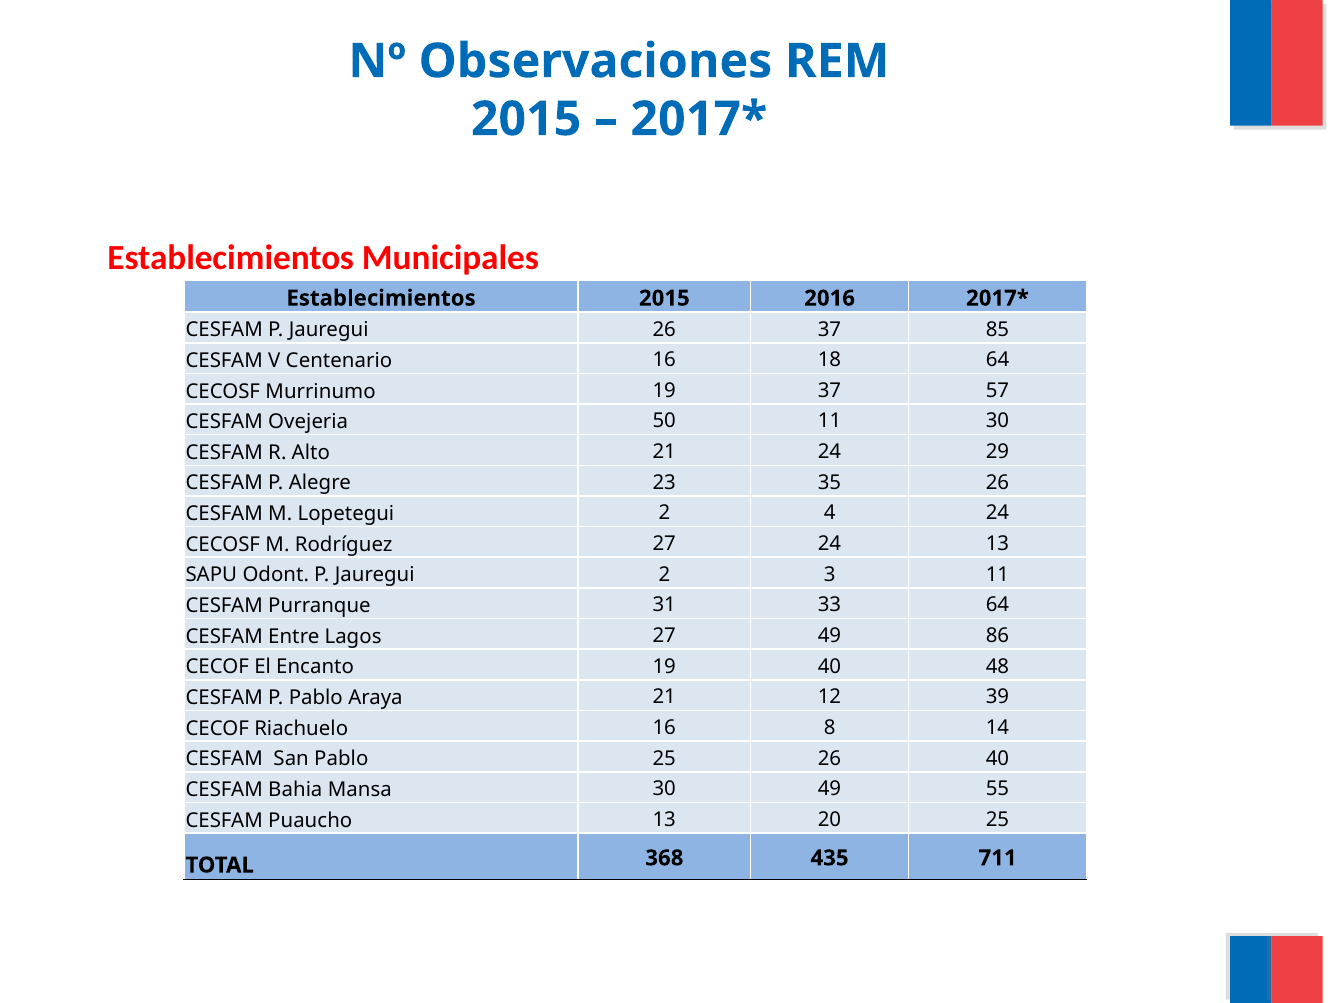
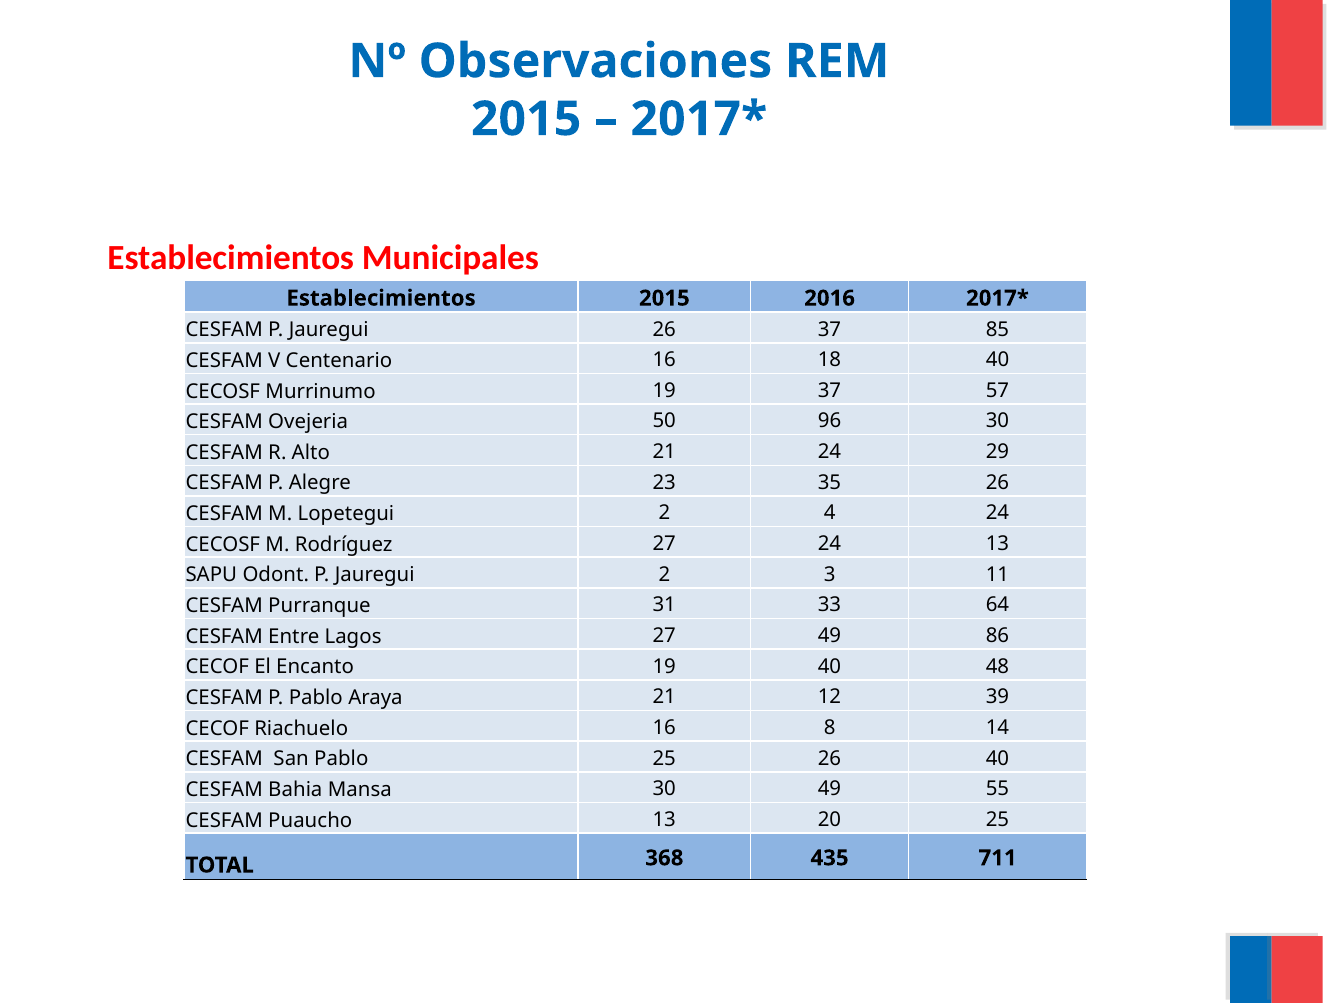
18 64: 64 -> 40
50 11: 11 -> 96
